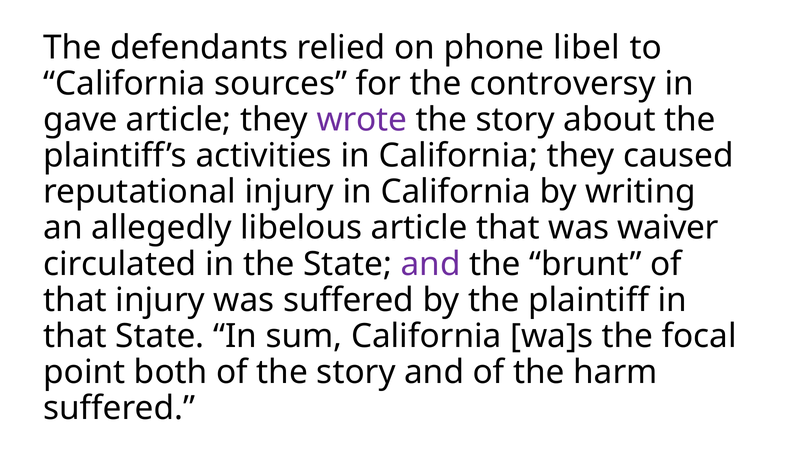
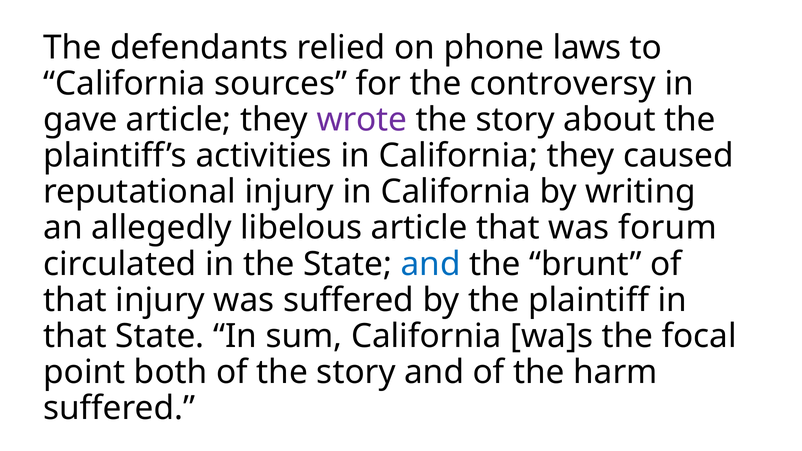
libel: libel -> laws
waiver: waiver -> forum
and at (431, 264) colour: purple -> blue
